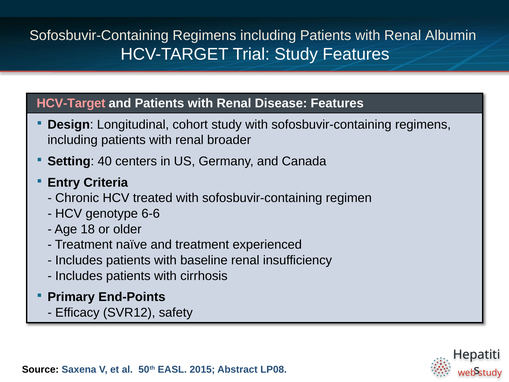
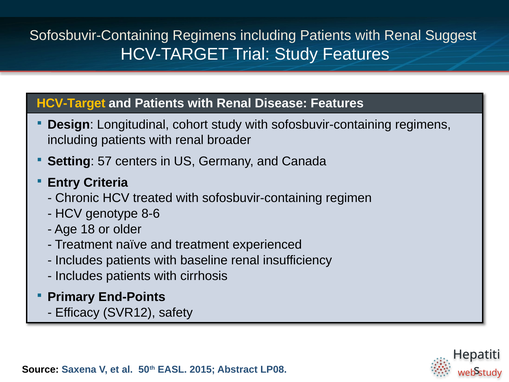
Albumin: Albumin -> Suggest
HCV-Target at (71, 103) colour: pink -> yellow
40: 40 -> 57
6-6: 6-6 -> 8-6
